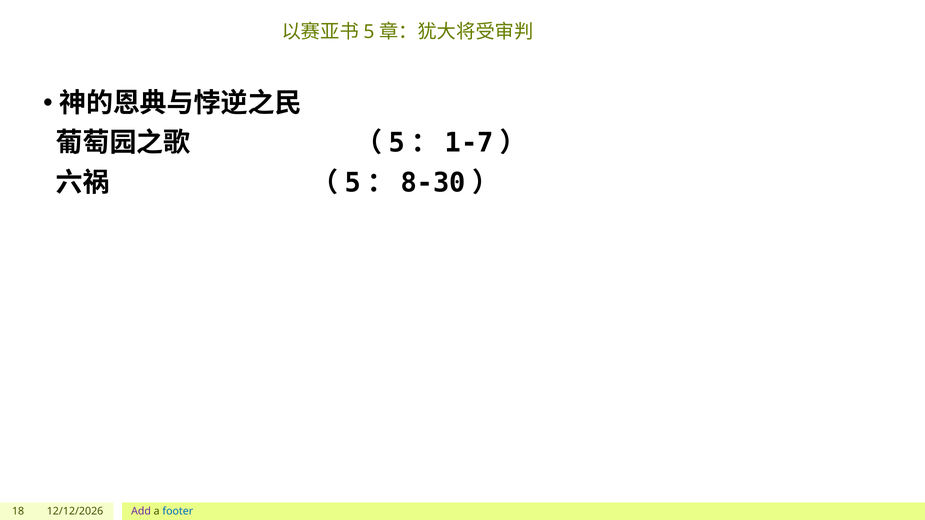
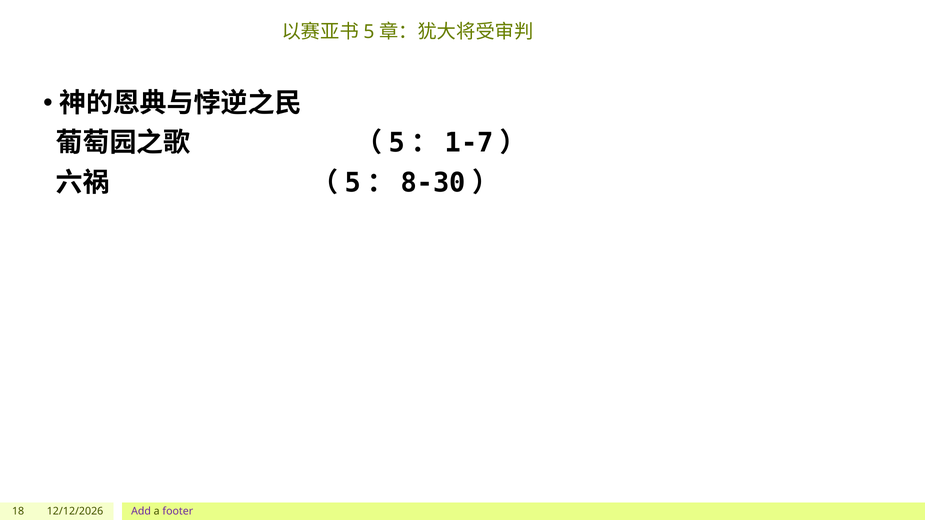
footer colour: blue -> purple
